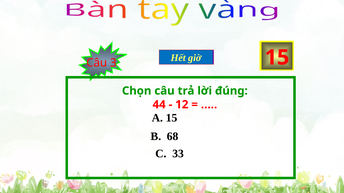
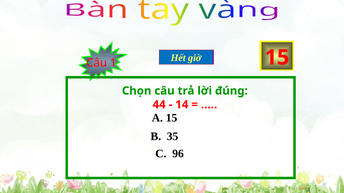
3: 3 -> 1
12 at (182, 105): 12 -> 14
68: 68 -> 35
33: 33 -> 96
